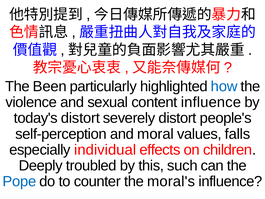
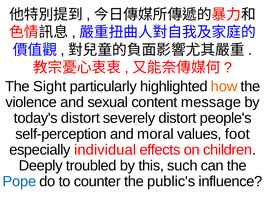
Been: Been -> Sight
how colour: blue -> orange
content influence: influence -> message
falls: falls -> foot
moral's: moral's -> public's
